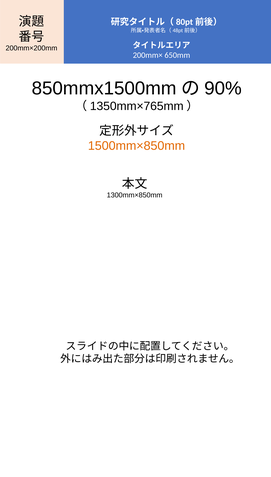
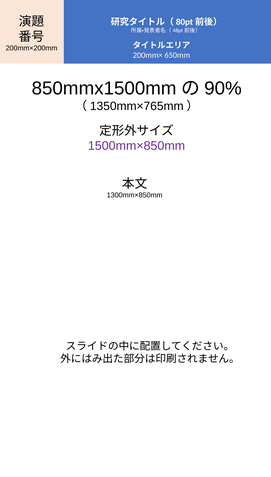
1500mm×850mm colour: orange -> purple
